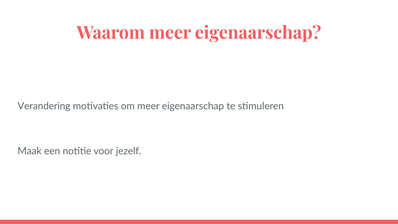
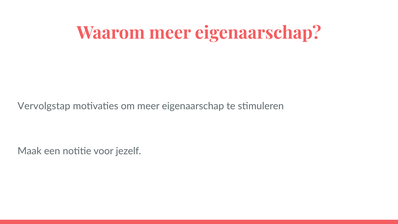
Verandering: Verandering -> Vervolgstap
